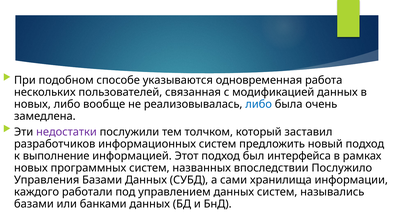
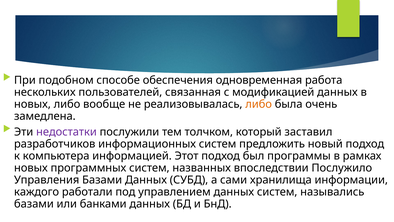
указываются: указываются -> обеспечения
либо at (259, 104) colour: blue -> orange
выполнение: выполнение -> компьютера
интерфейса: интерфейса -> программы
